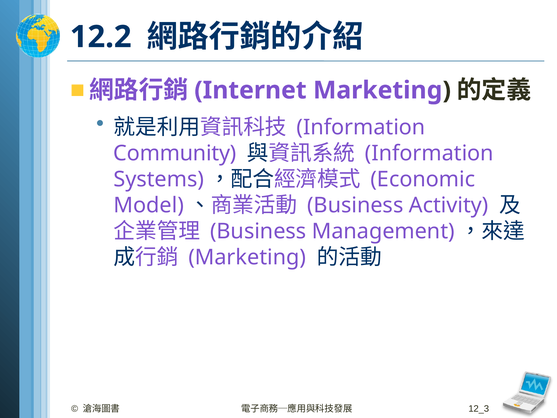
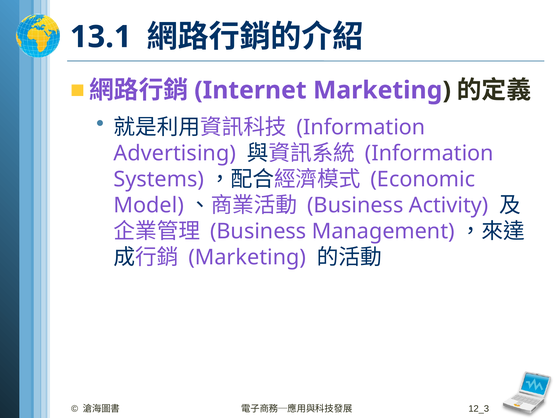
12.2: 12.2 -> 13.1
Community: Community -> Advertising
